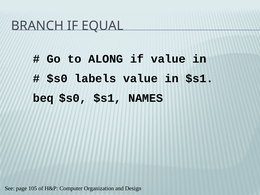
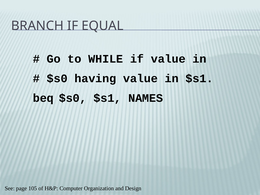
ALONG: ALONG -> WHILE
labels: labels -> having
